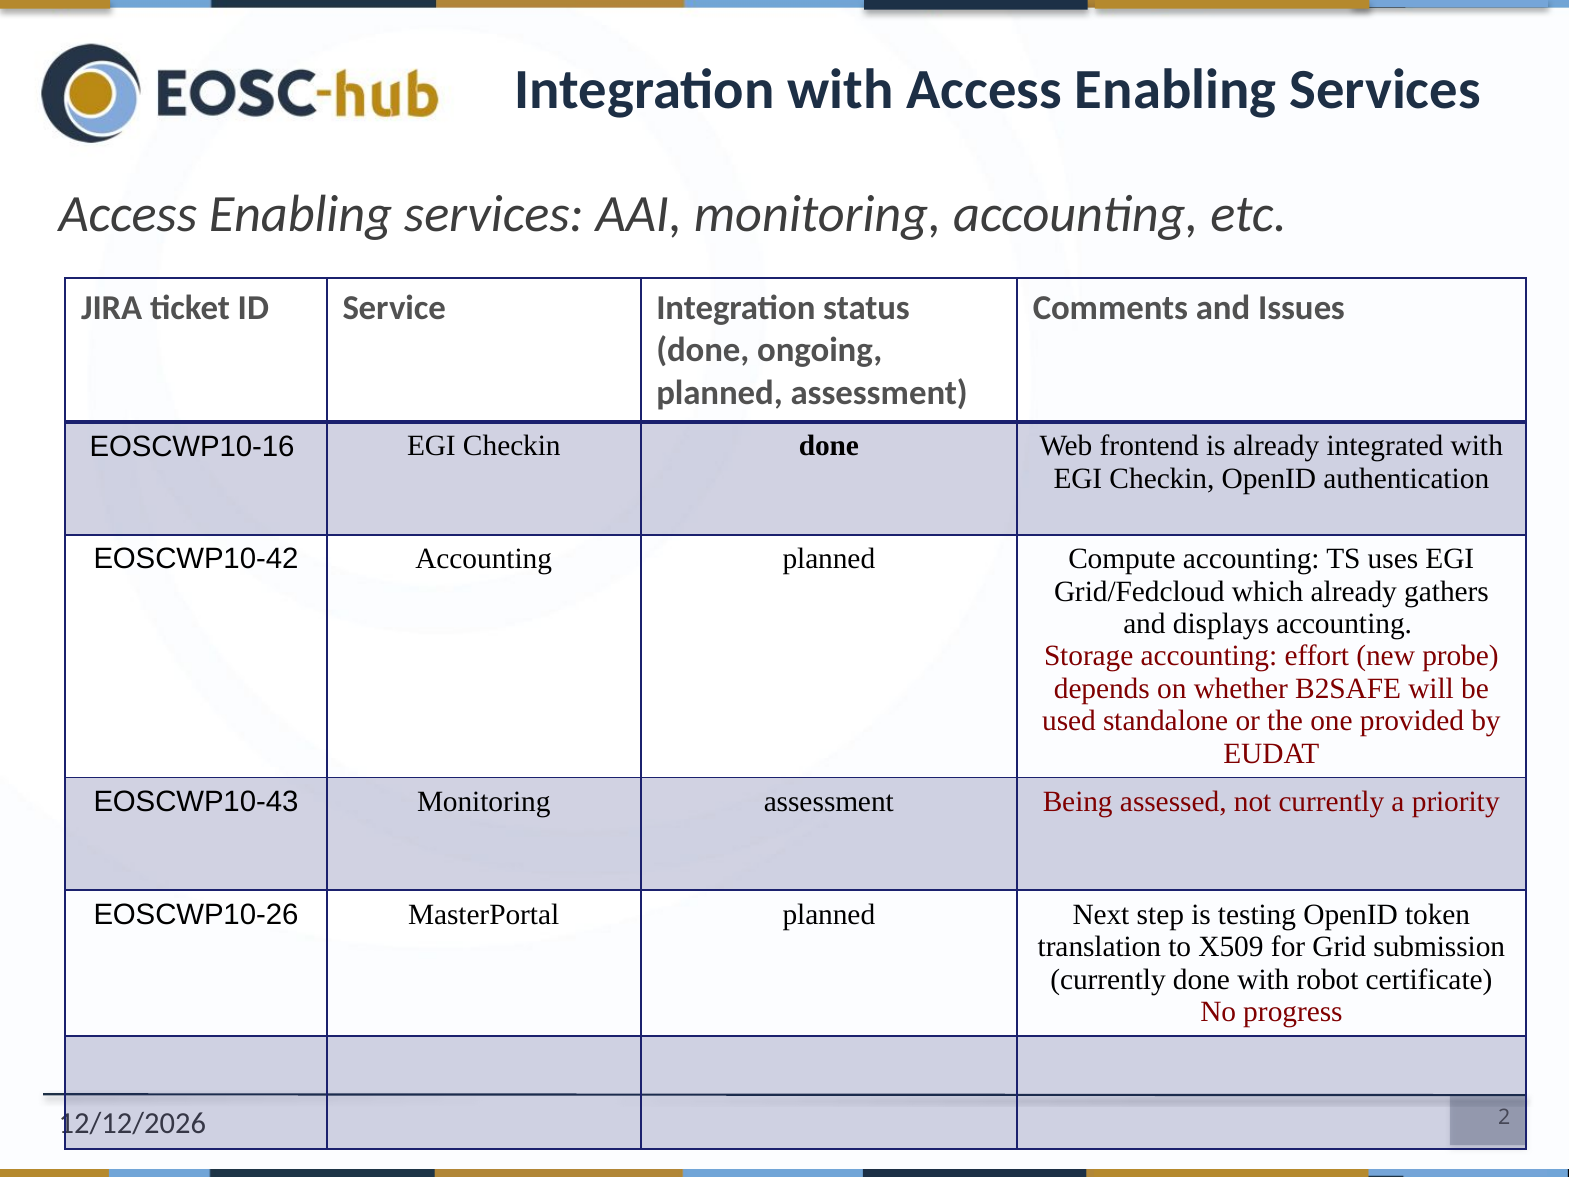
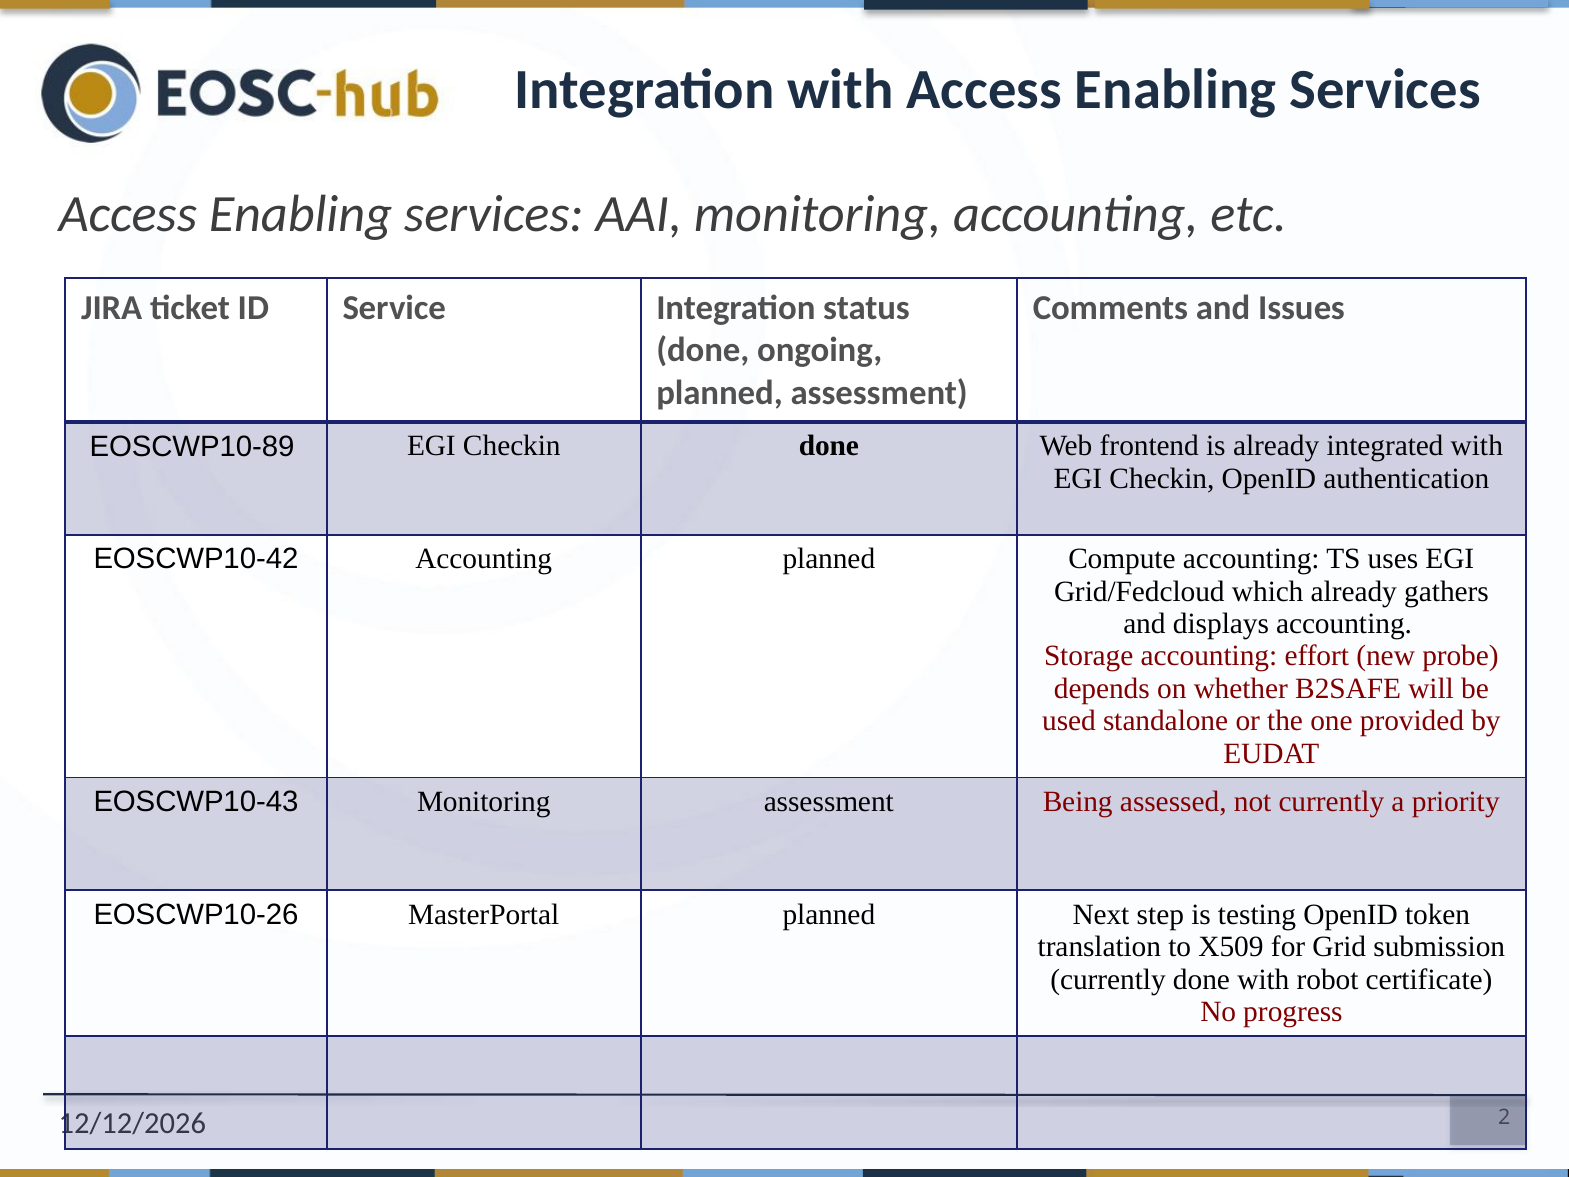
EOSCWP10-16: EOSCWP10-16 -> EOSCWP10-89
